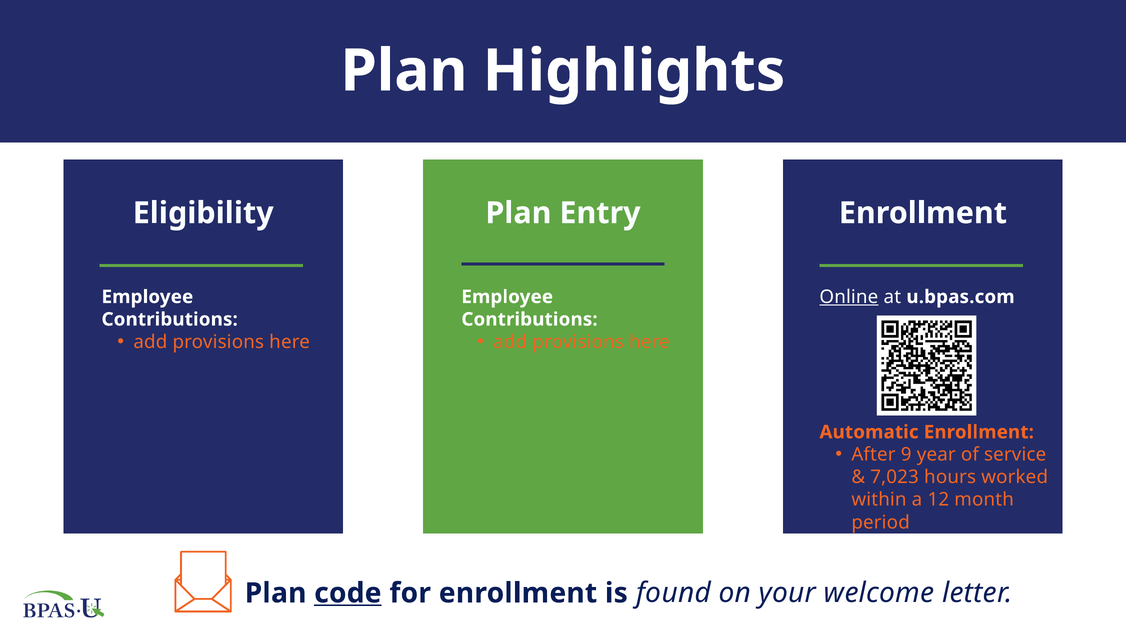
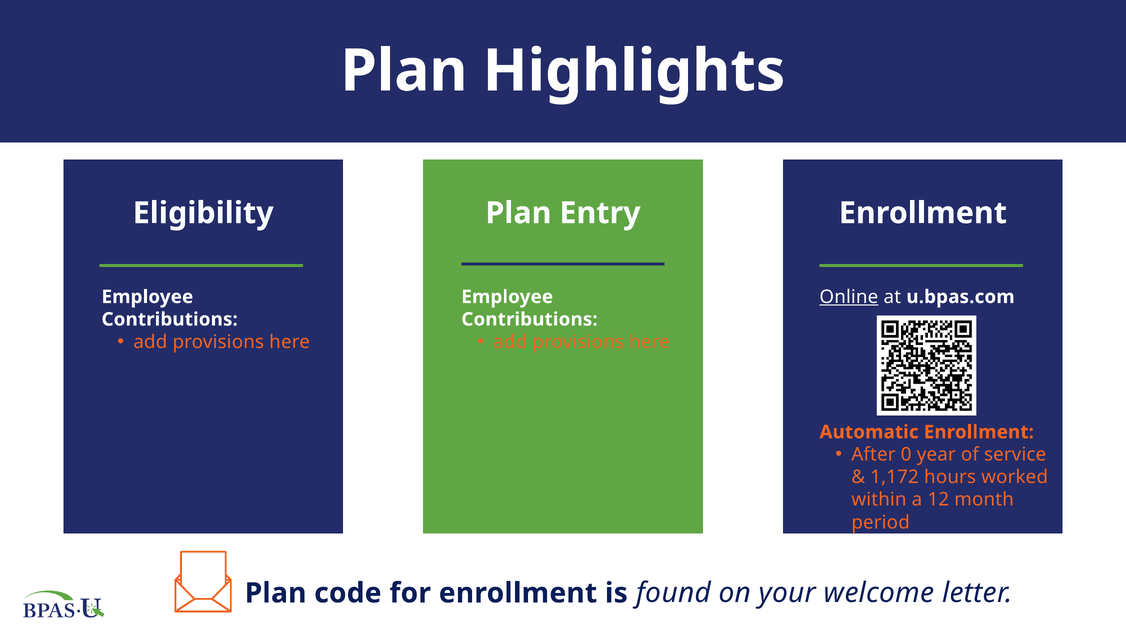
9: 9 -> 0
7,023: 7,023 -> 1,172
code underline: present -> none
